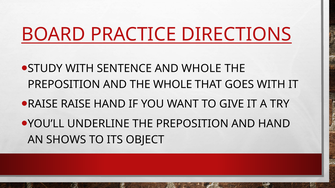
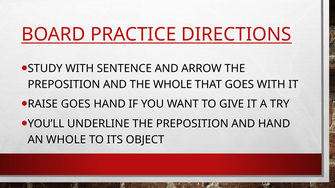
AND WHOLE: WHOLE -> ARROW
RAISE RAISE: RAISE -> GOES
AN SHOWS: SHOWS -> WHOLE
